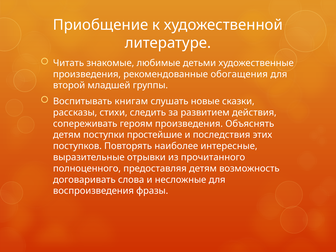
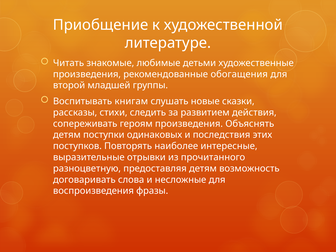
простейшие: простейшие -> одинаковых
полноценного: полноценного -> разноцветную
